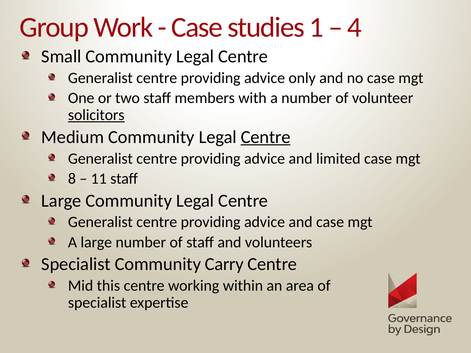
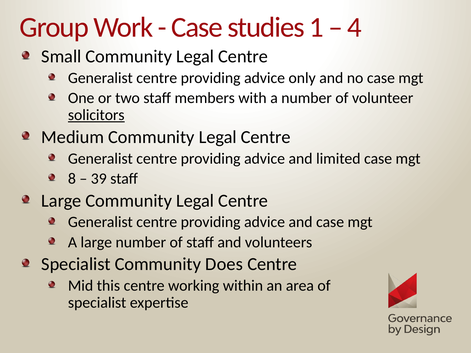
Centre at (266, 137) underline: present -> none
11: 11 -> 39
Carry: Carry -> Does
